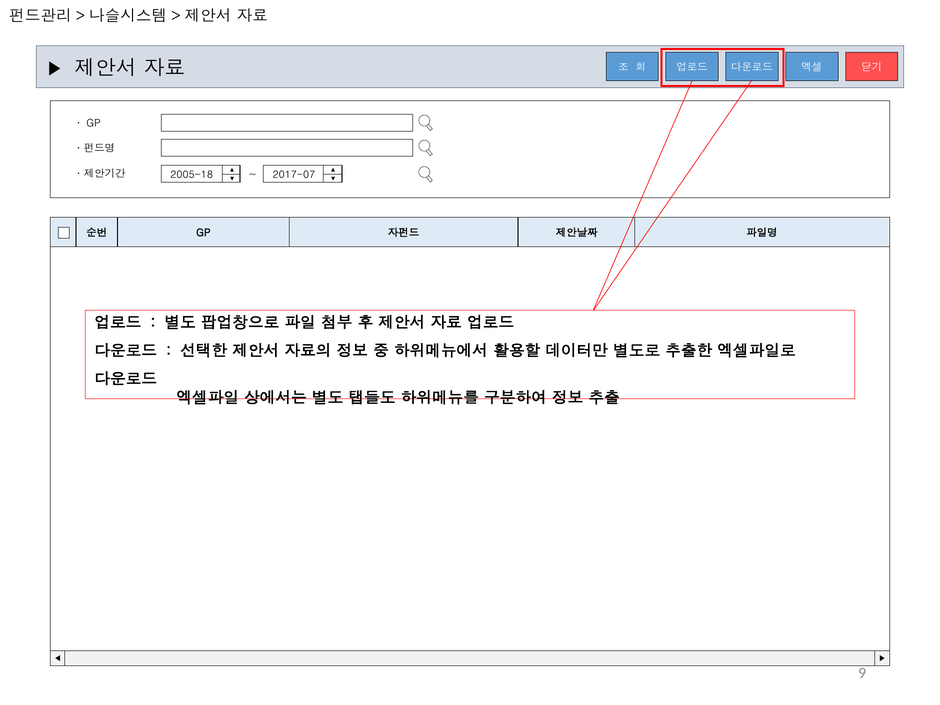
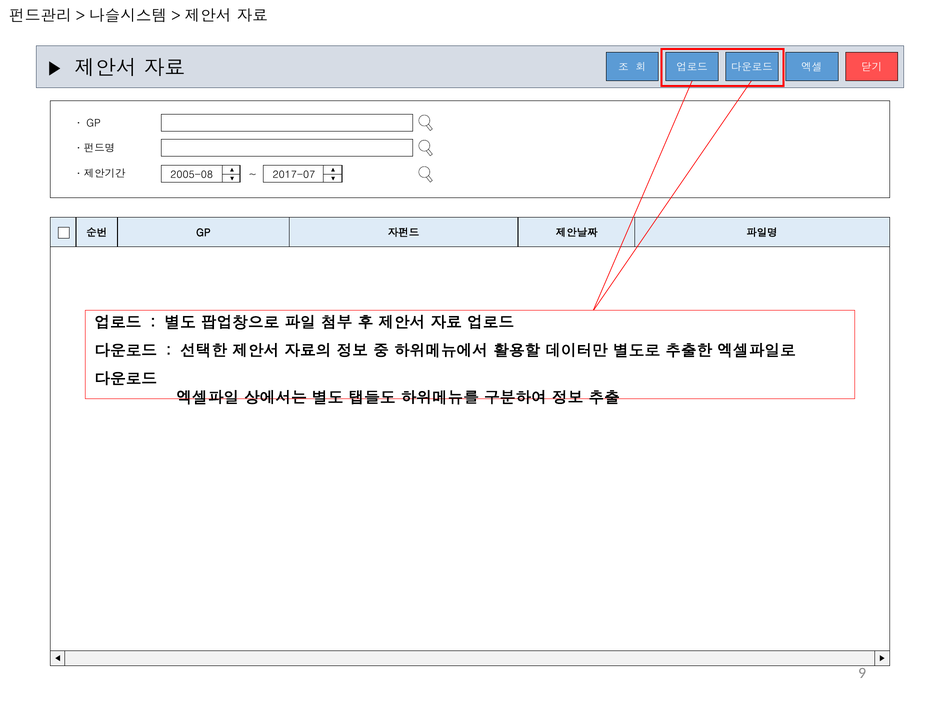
2005-18: 2005-18 -> 2005-08
